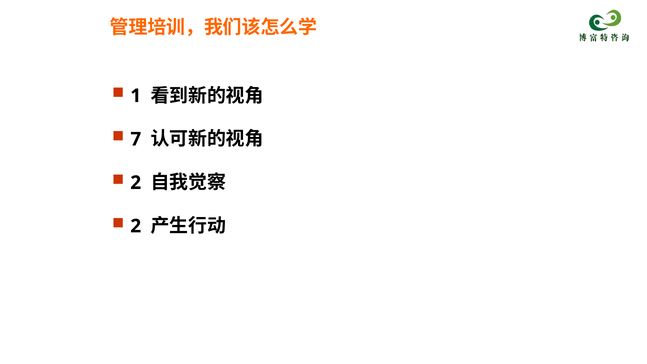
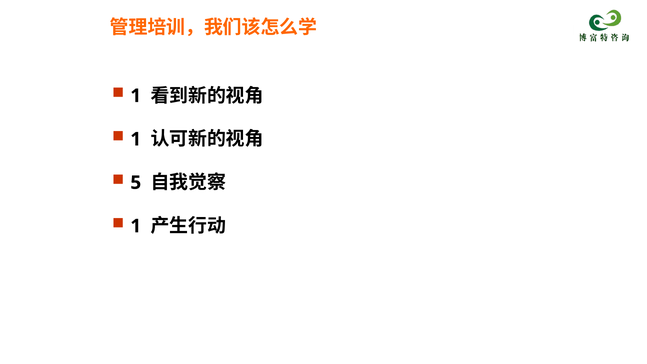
7 at (136, 139): 7 -> 1
2 at (136, 183): 2 -> 5
2 at (136, 226): 2 -> 1
